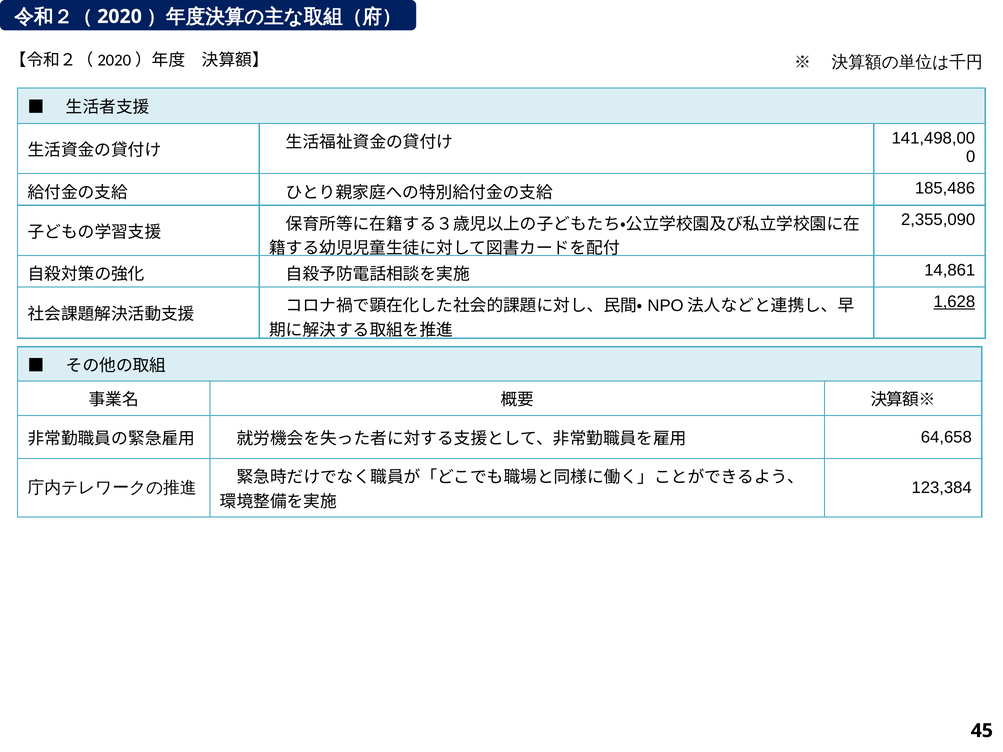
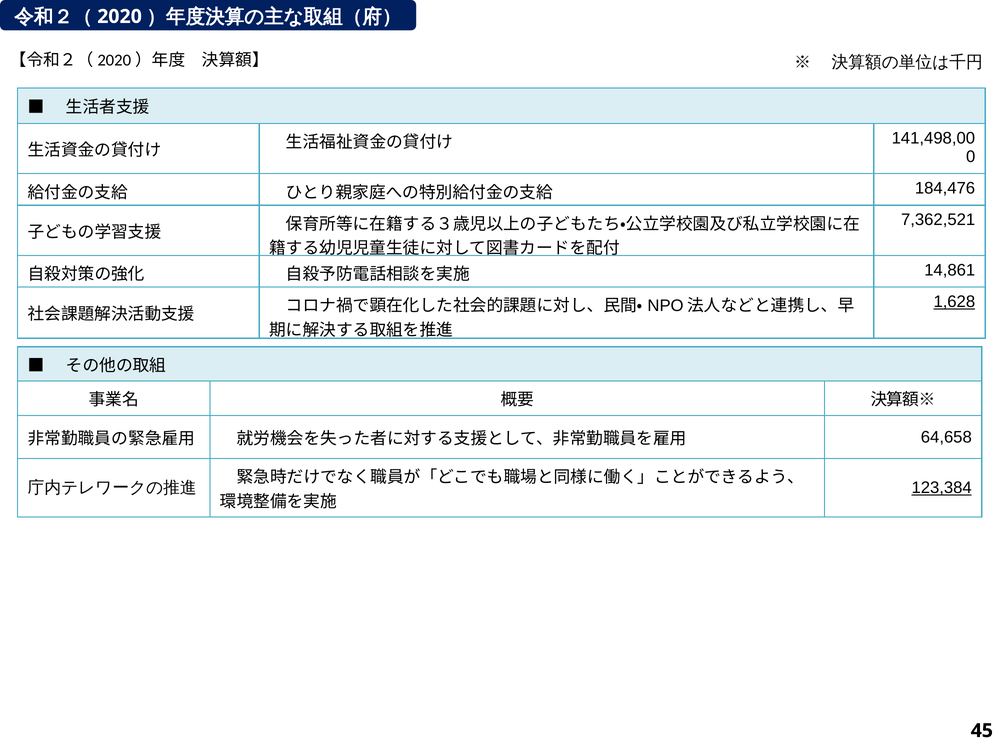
185,486: 185,486 -> 184,476
2,355,090: 2,355,090 -> 7,362,521
123,384 underline: none -> present
